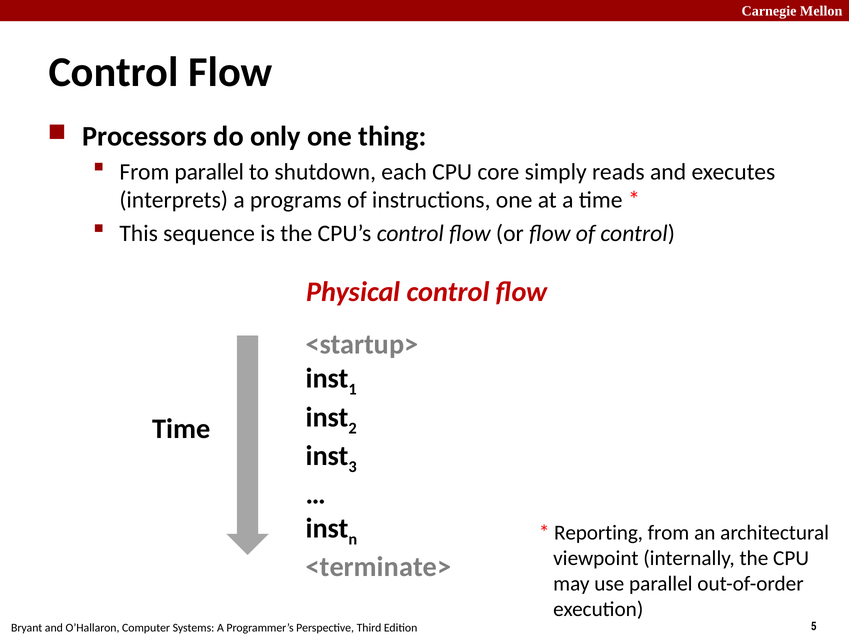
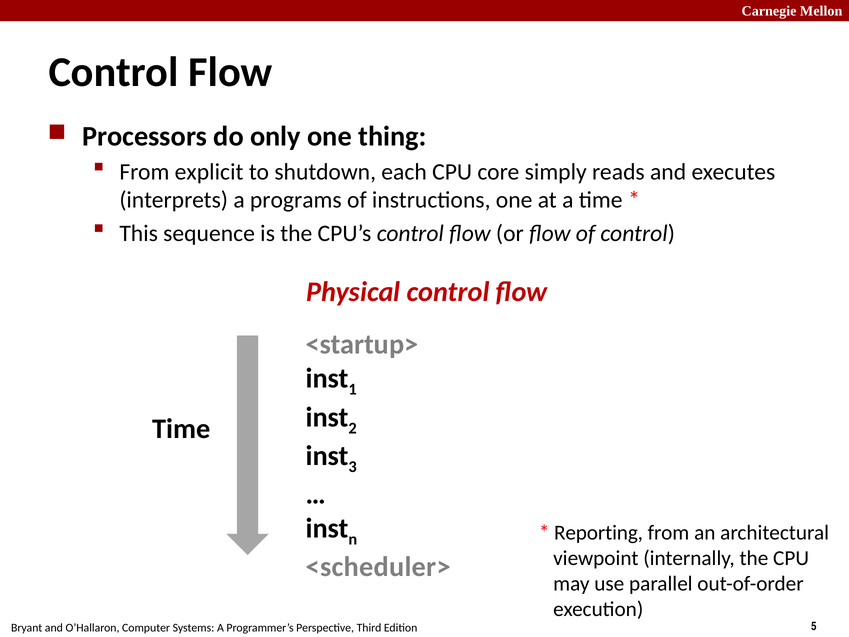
From parallel: parallel -> explicit
<terminate>: <terminate> -> <scheduler>
